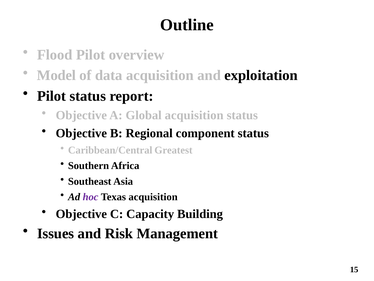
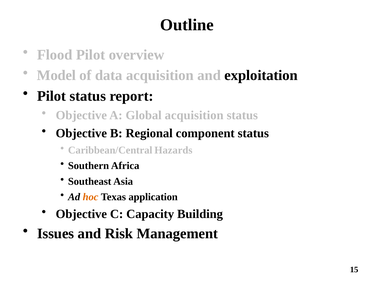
Greatest: Greatest -> Hazards
hoc colour: purple -> orange
Texas acquisition: acquisition -> application
